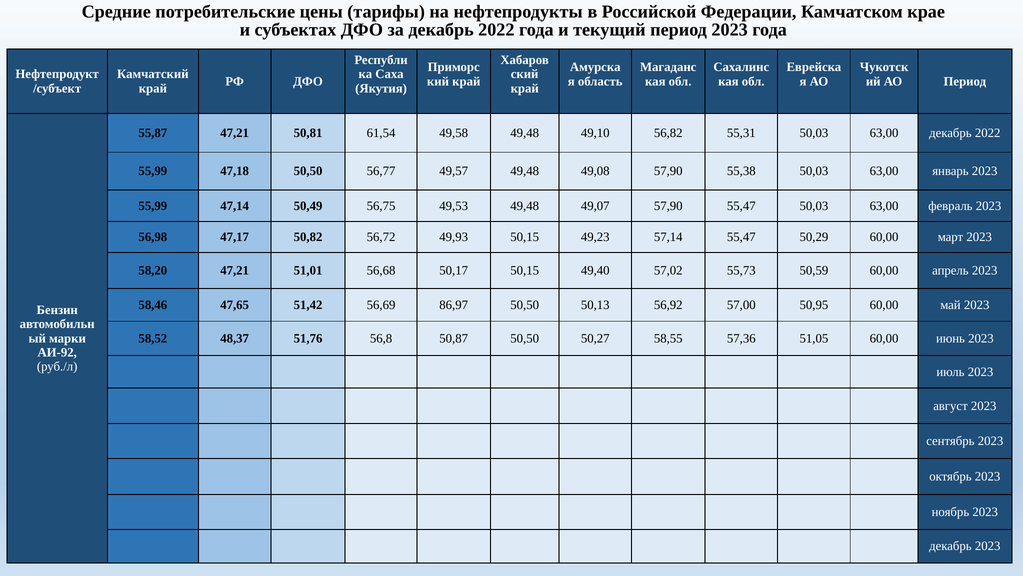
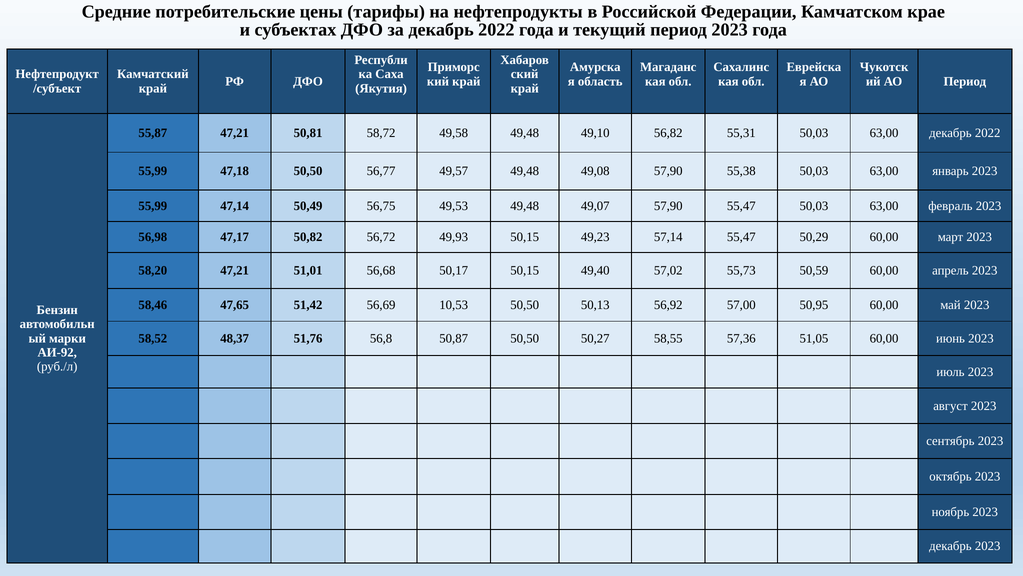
61,54: 61,54 -> 58,72
86,97: 86,97 -> 10,53
